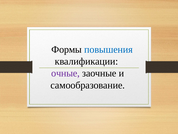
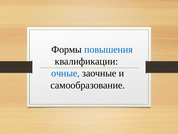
очные colour: purple -> blue
